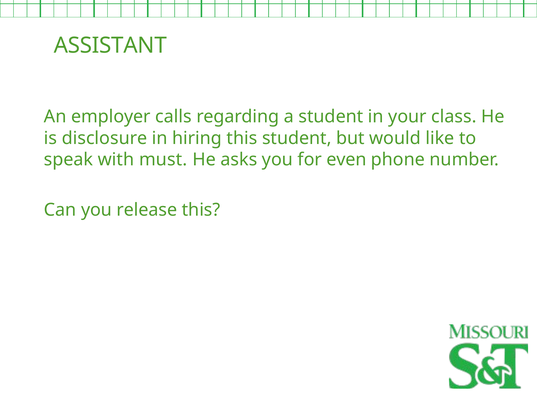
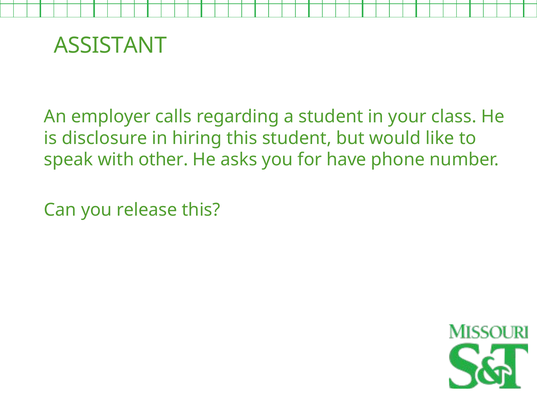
must: must -> other
even: even -> have
